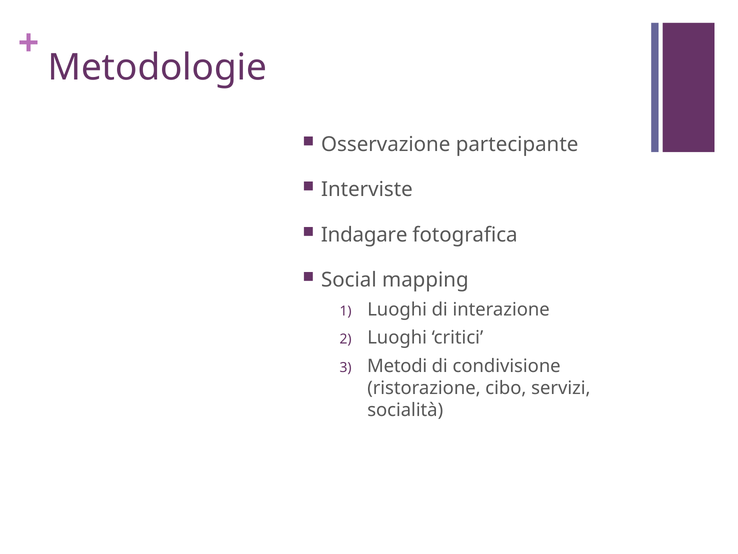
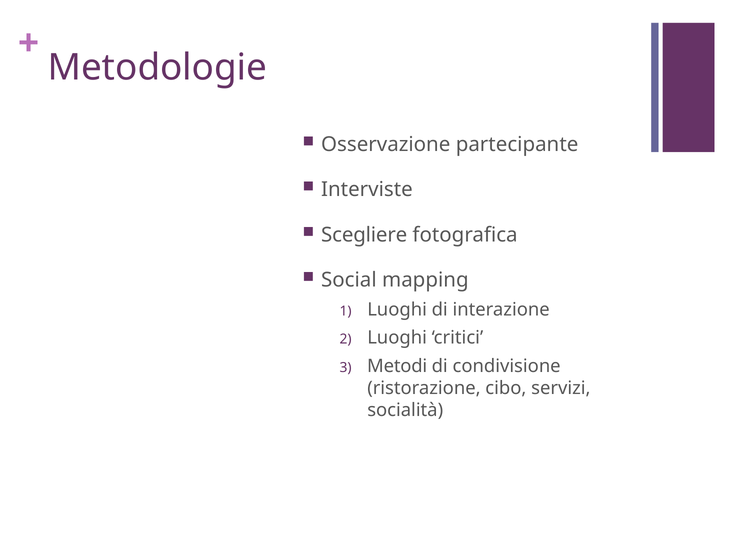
Indagare: Indagare -> Scegliere
